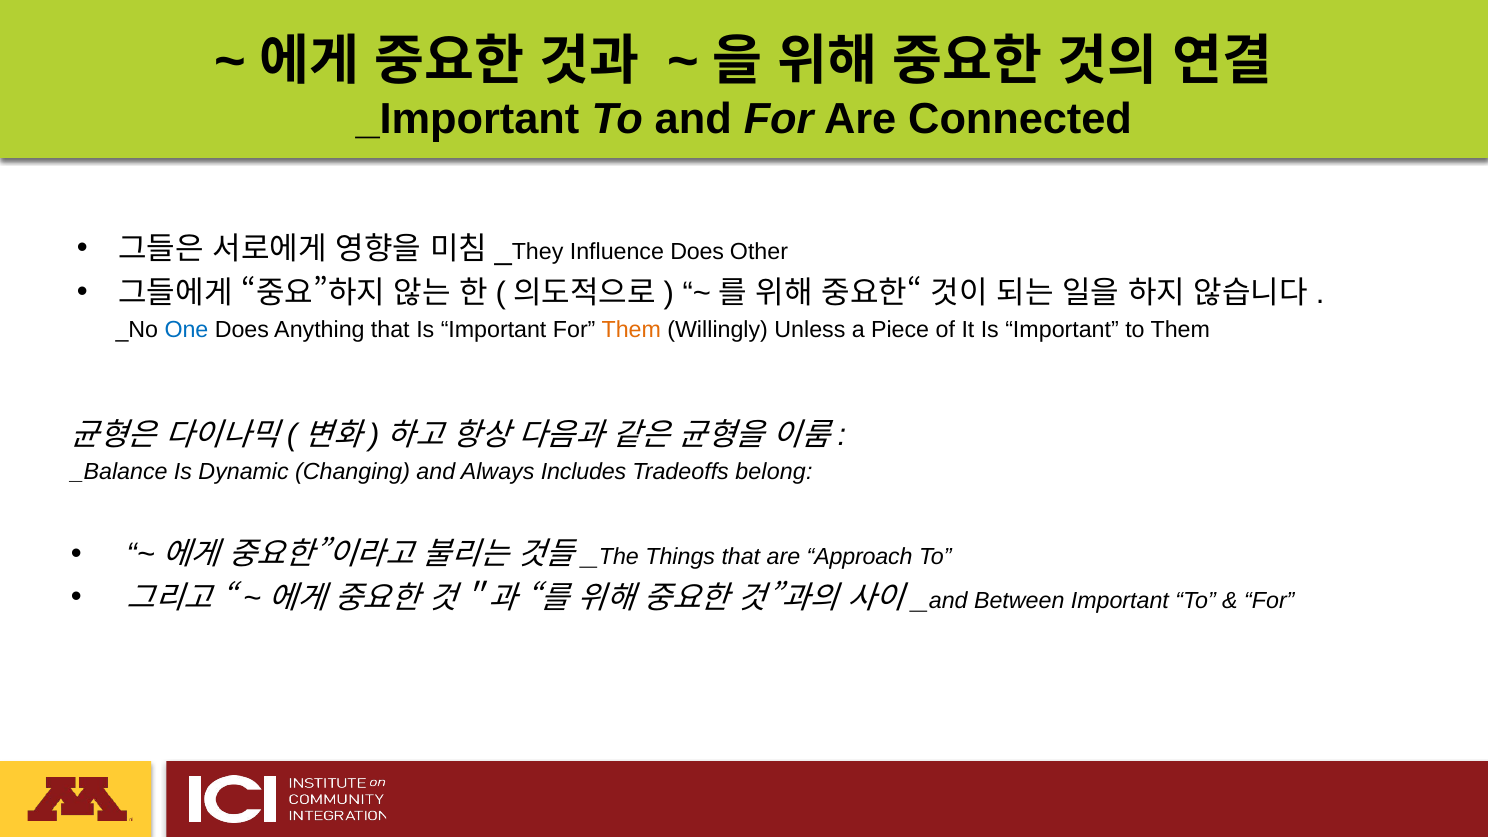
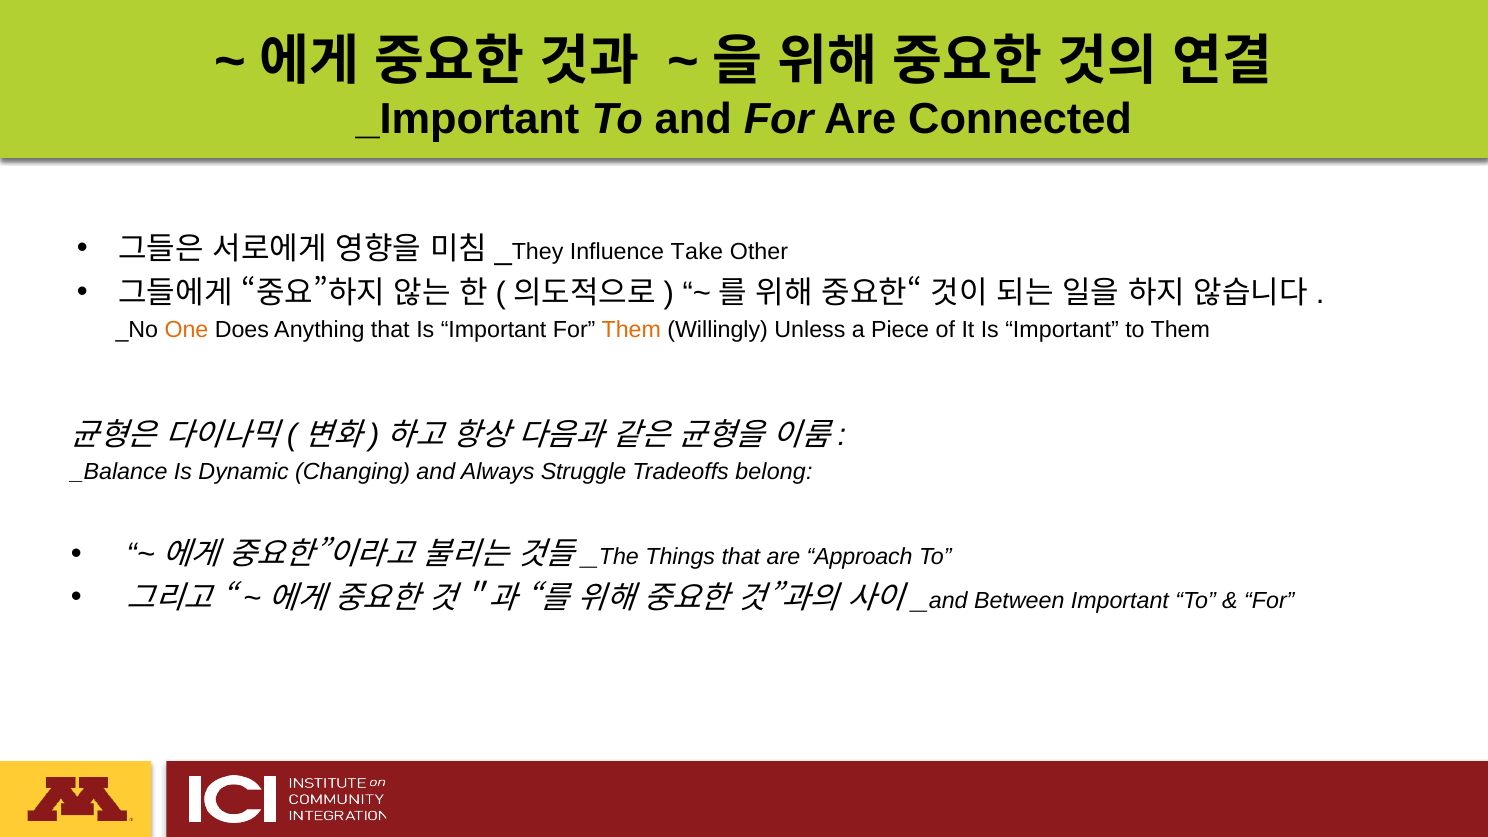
Influence Does: Does -> Take
One colour: blue -> orange
Includes: Includes -> Struggle
